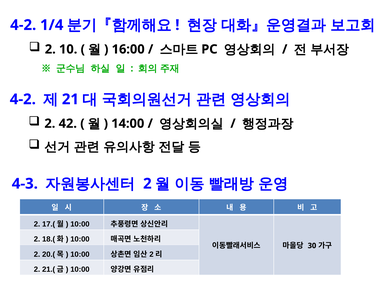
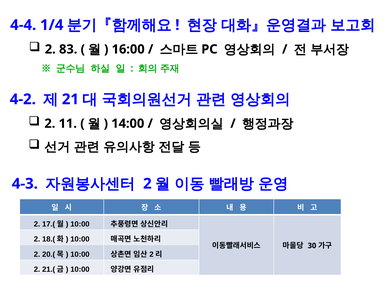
4-2 at (23, 25): 4-2 -> 4-4
10: 10 -> 83
42: 42 -> 11
